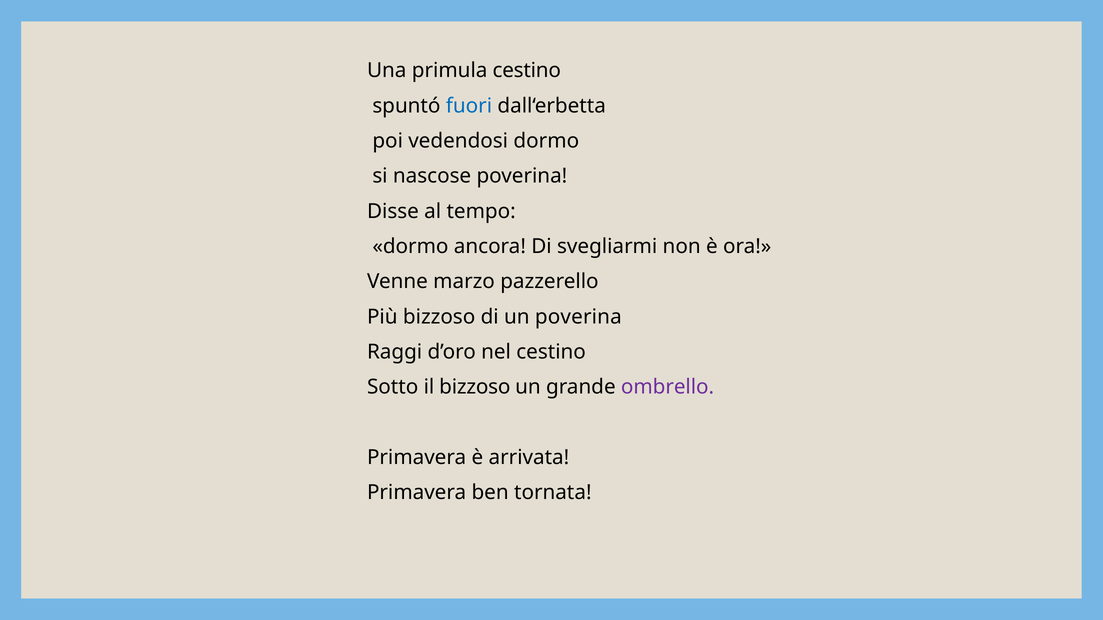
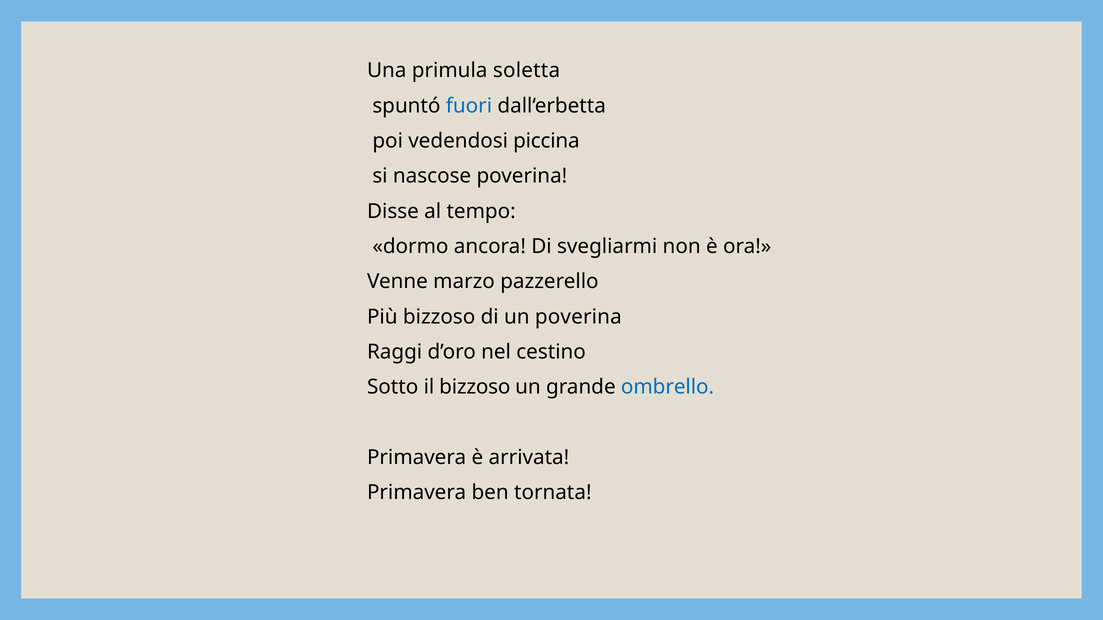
primula cestino: cestino -> soletta
vedendosi dormo: dormo -> piccina
ombrello colour: purple -> blue
